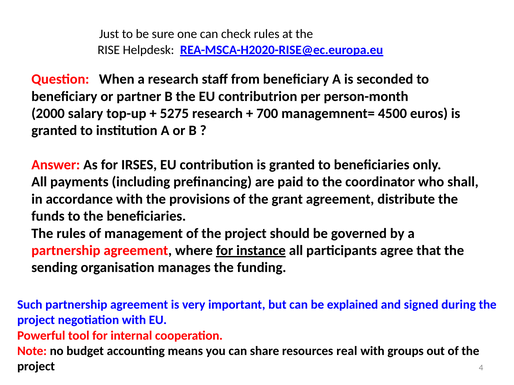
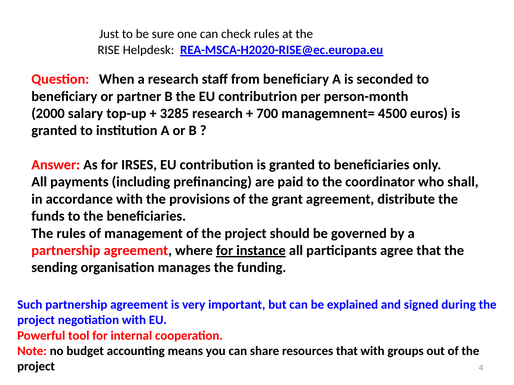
5275: 5275 -> 3285
resources real: real -> that
